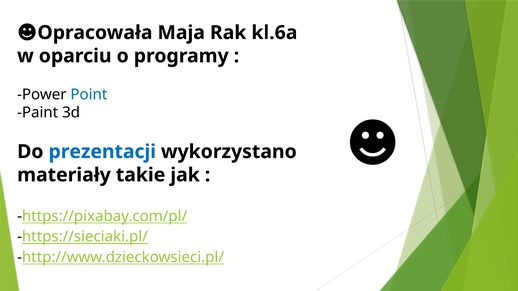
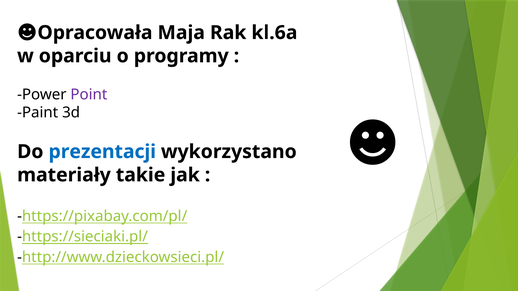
Point colour: blue -> purple
